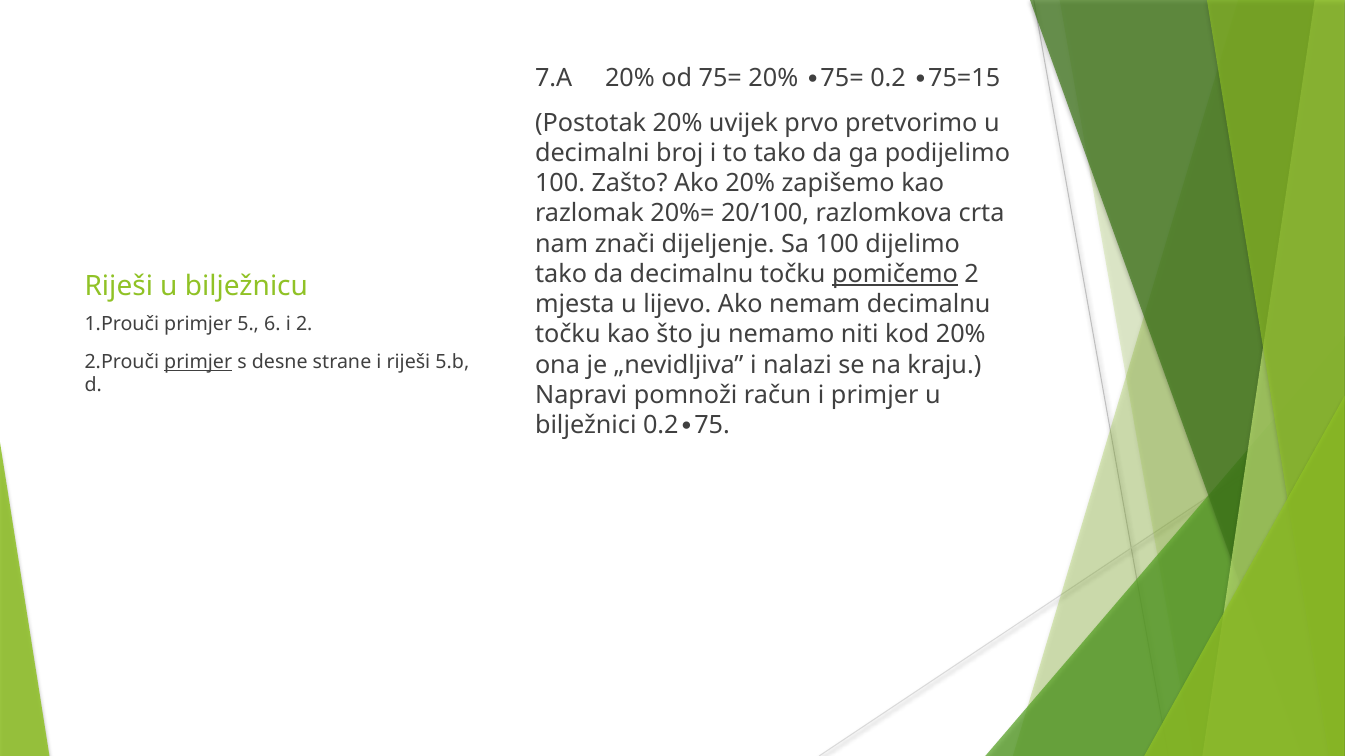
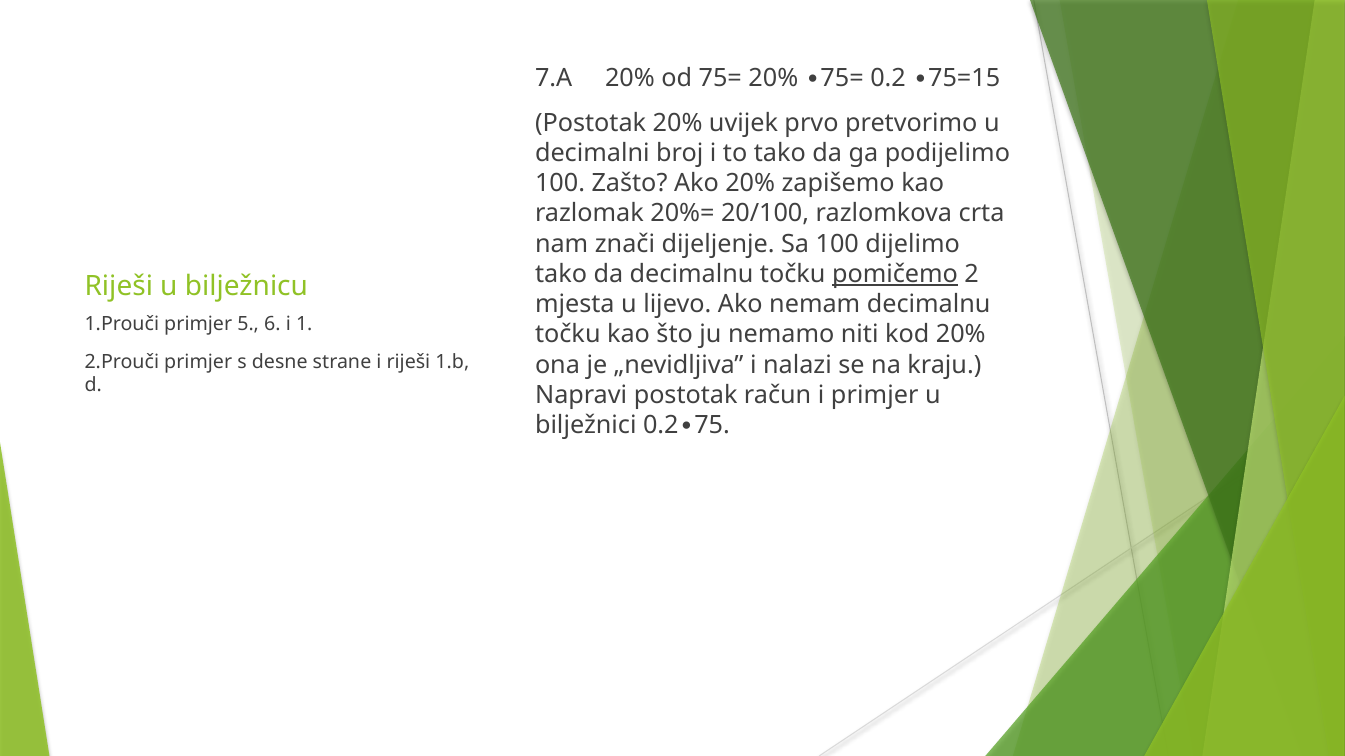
i 2: 2 -> 1
primjer at (198, 362) underline: present -> none
5.b: 5.b -> 1.b
Napravi pomnoži: pomnoži -> postotak
